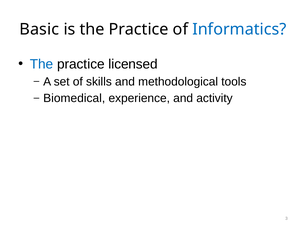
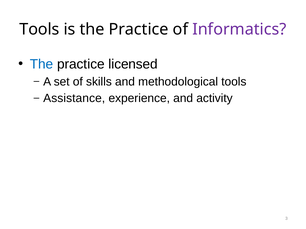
Basic at (39, 29): Basic -> Tools
Informatics colour: blue -> purple
Biomedical: Biomedical -> Assistance
